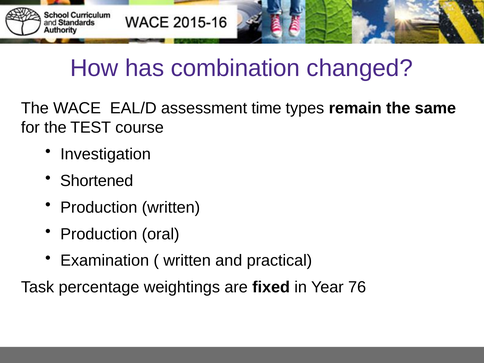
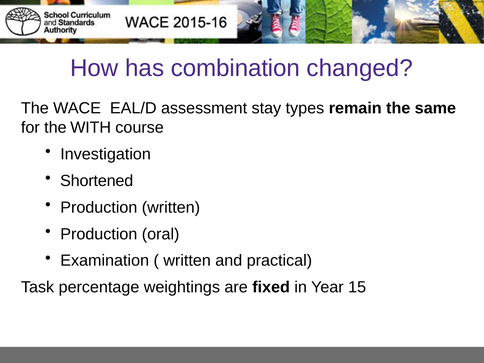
time: time -> stay
TEST: TEST -> WITH
76: 76 -> 15
